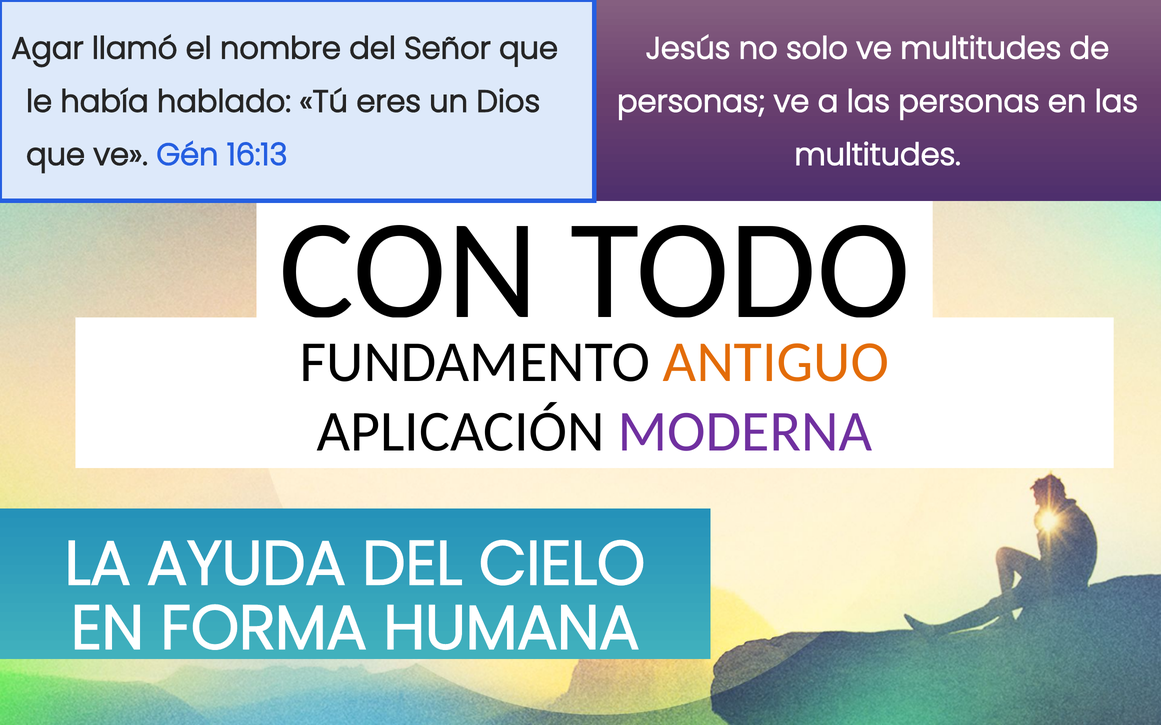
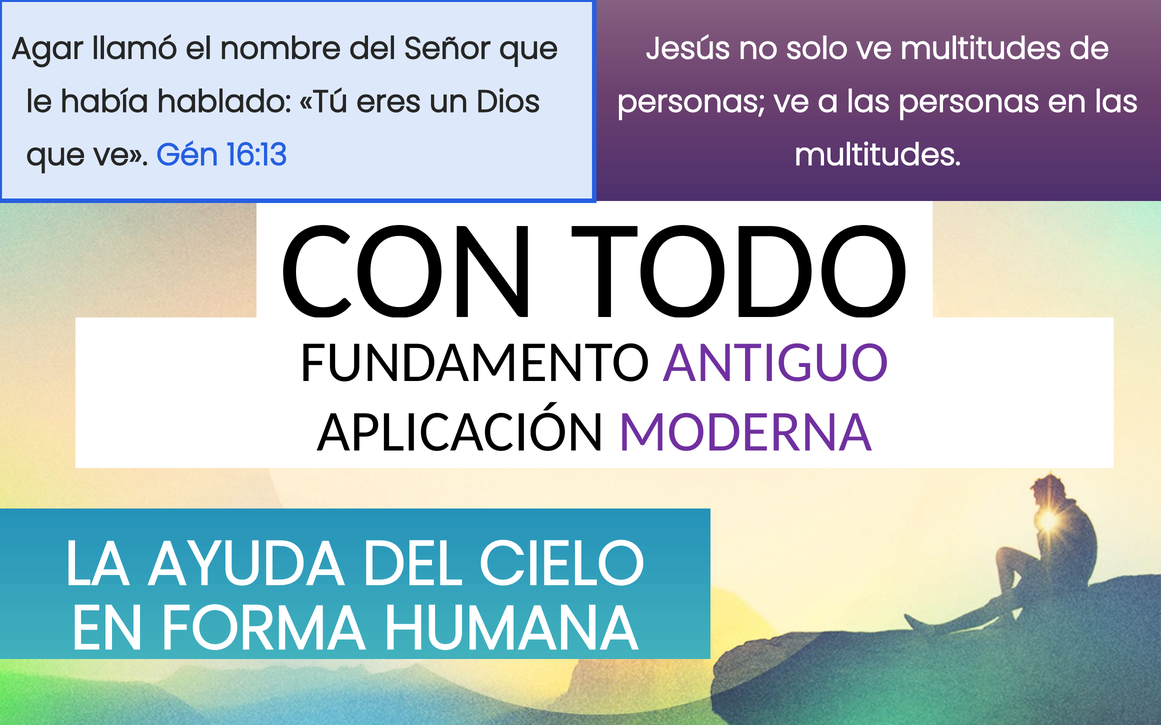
ANTIGUO colour: orange -> purple
